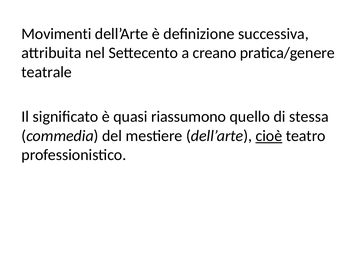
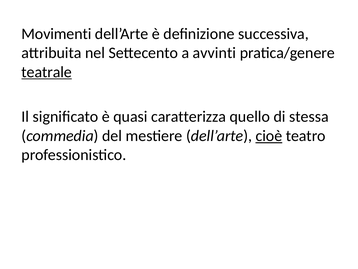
creano: creano -> avvinti
teatrale underline: none -> present
riassumono: riassumono -> caratterizza
